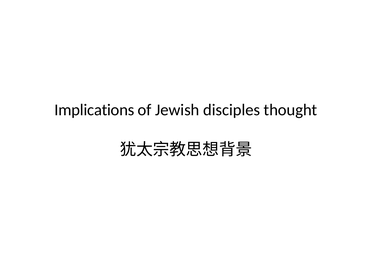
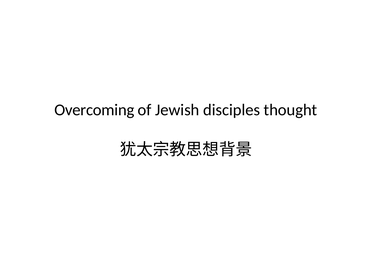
Implications: Implications -> Overcoming
